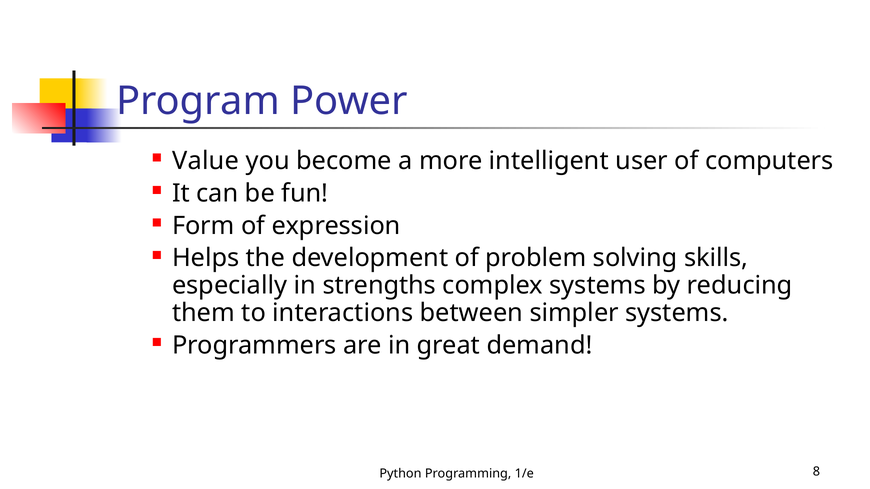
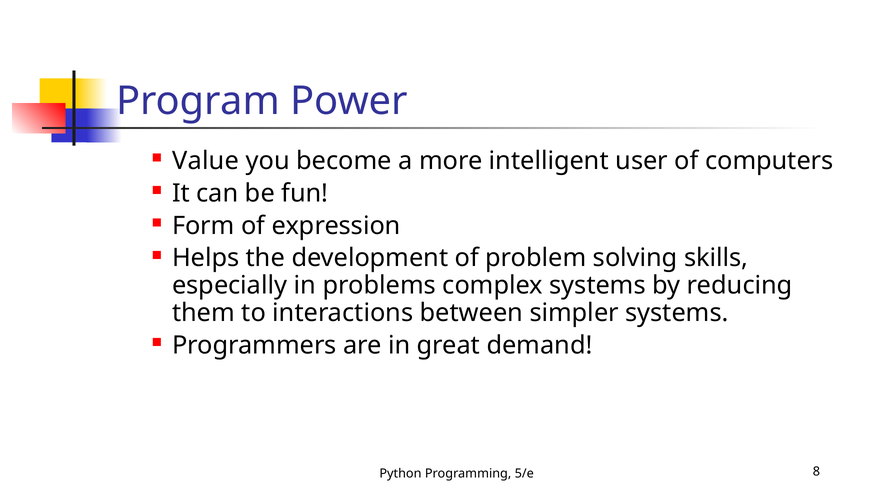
strengths: strengths -> problems
1/e: 1/e -> 5/e
